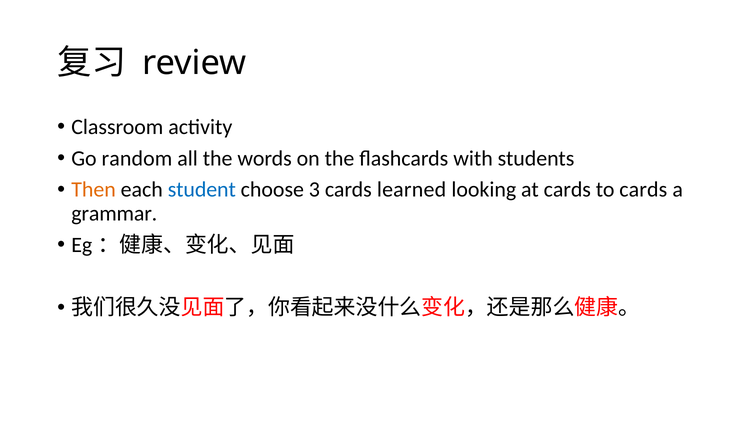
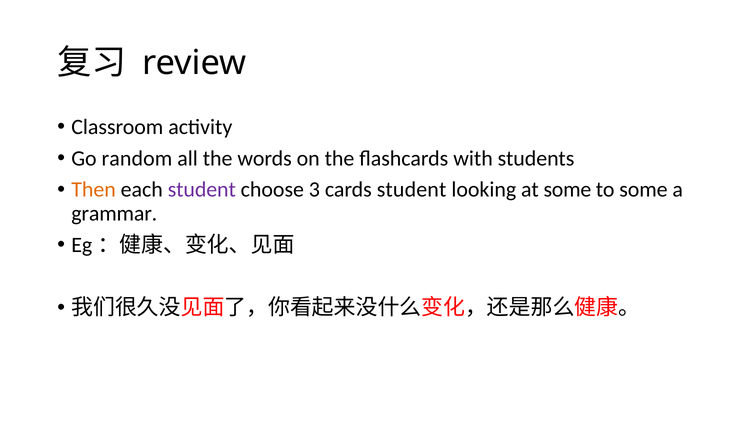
student at (202, 190) colour: blue -> purple
cards learned: learned -> student
at cards: cards -> some
to cards: cards -> some
